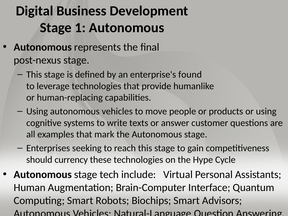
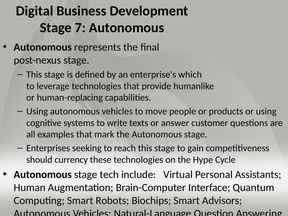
1: 1 -> 7
found: found -> which
